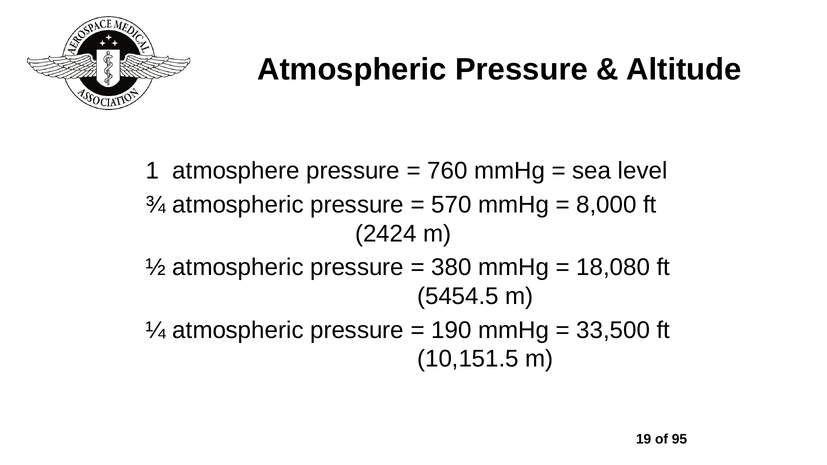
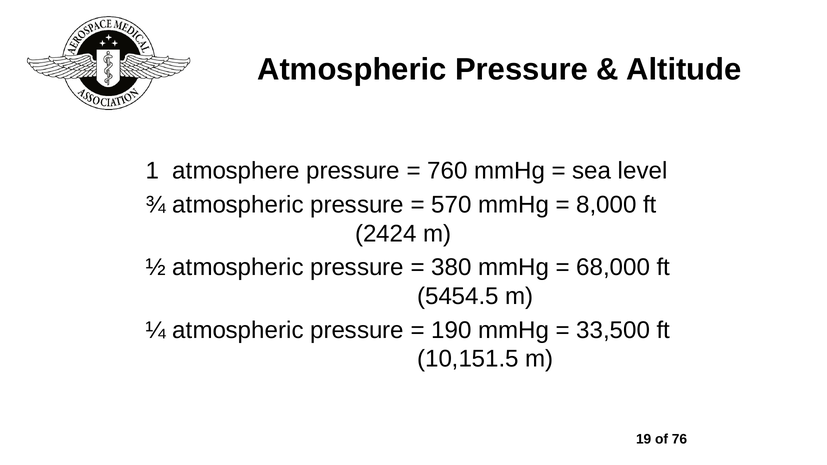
18,080: 18,080 -> 68,000
95: 95 -> 76
